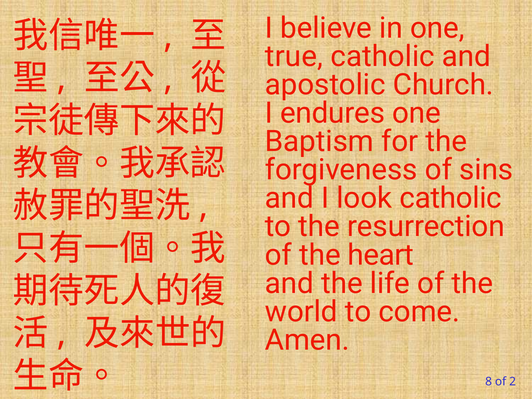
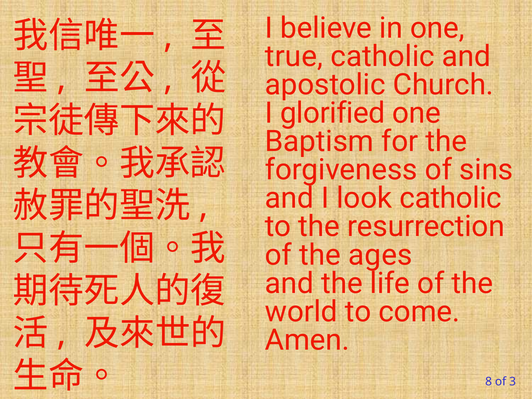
endures: endures -> glorified
heart: heart -> ages
2: 2 -> 3
